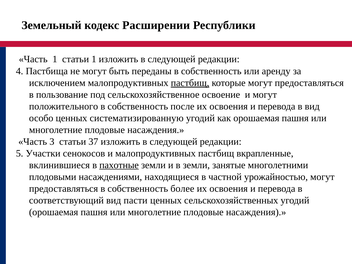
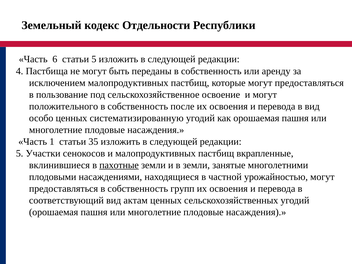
Расширении: Расширении -> Отдельности
Часть 1: 1 -> 6
статьи 1: 1 -> 5
пастбищ at (190, 83) underline: present -> none
3: 3 -> 1
37: 37 -> 35
более: более -> групп
пасти: пасти -> актам
